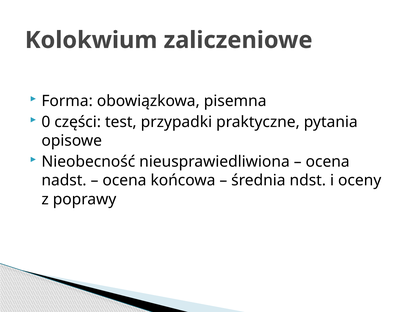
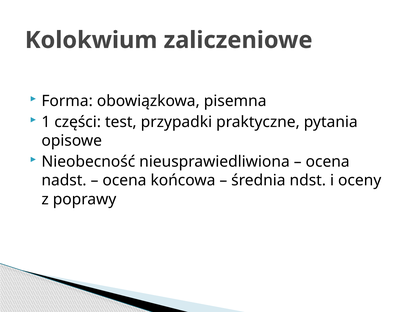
0: 0 -> 1
